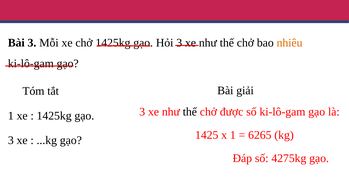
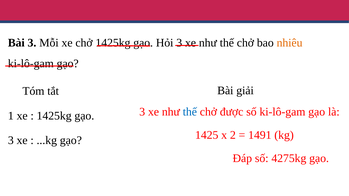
thế at (190, 112) colour: black -> blue
x 1: 1 -> 2
6265: 6265 -> 1491
